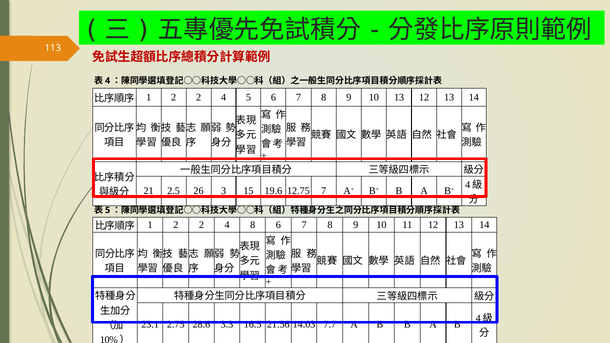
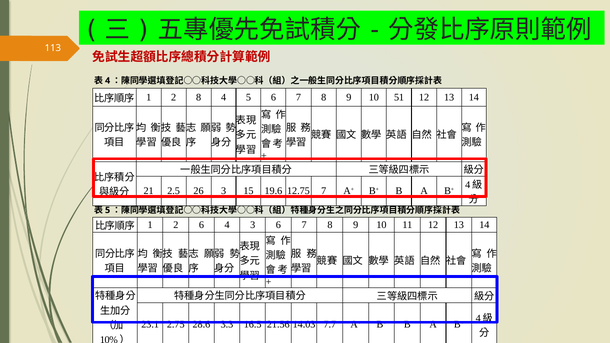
2 at (199, 97): 2 -> 8
10 13: 13 -> 51
2 at (201, 225): 2 -> 6
4 8: 8 -> 3
